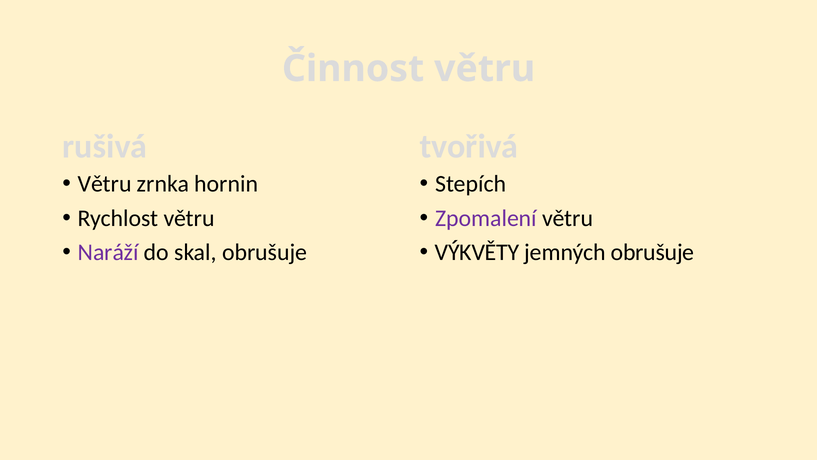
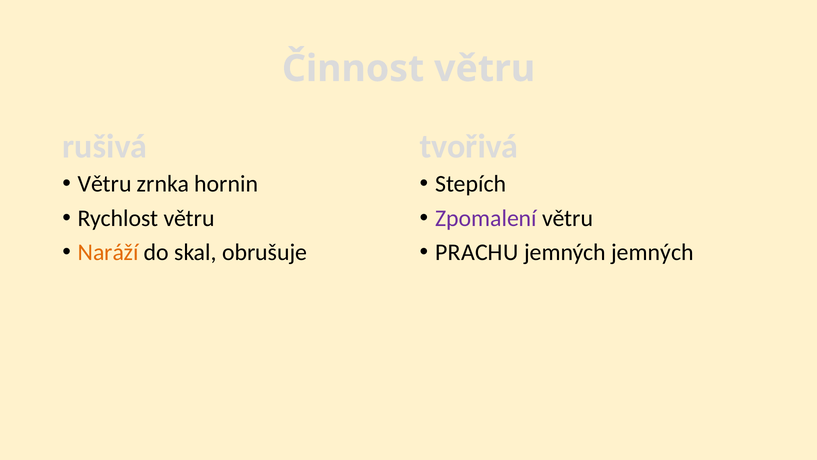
Naráží colour: purple -> orange
VÝKVĚTY: VÝKVĚTY -> PRACHU
jemných obrušuje: obrušuje -> jemných
